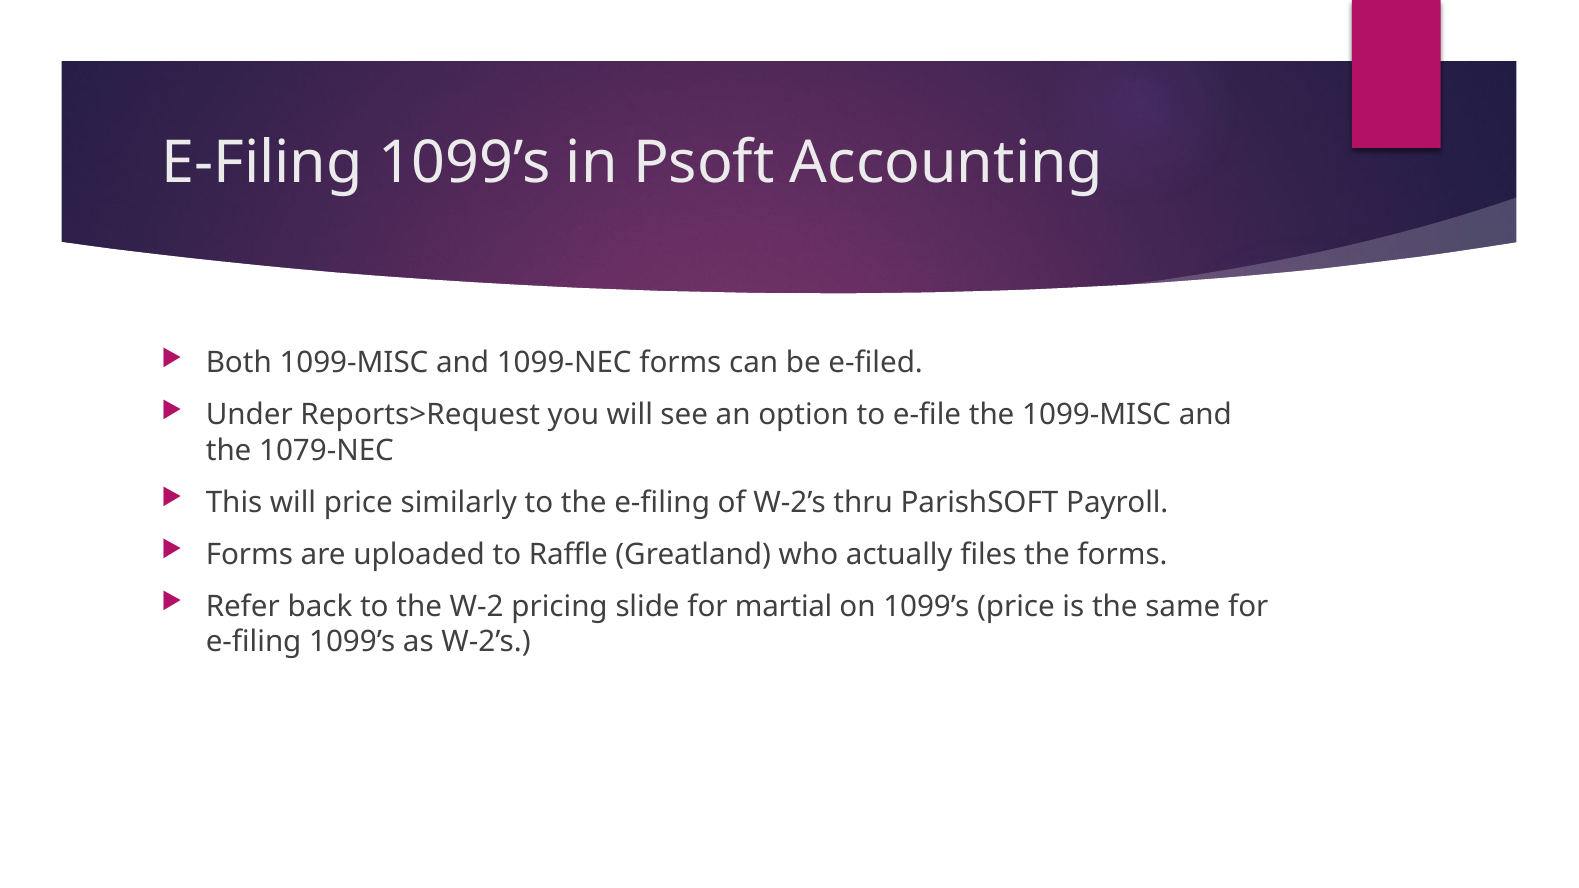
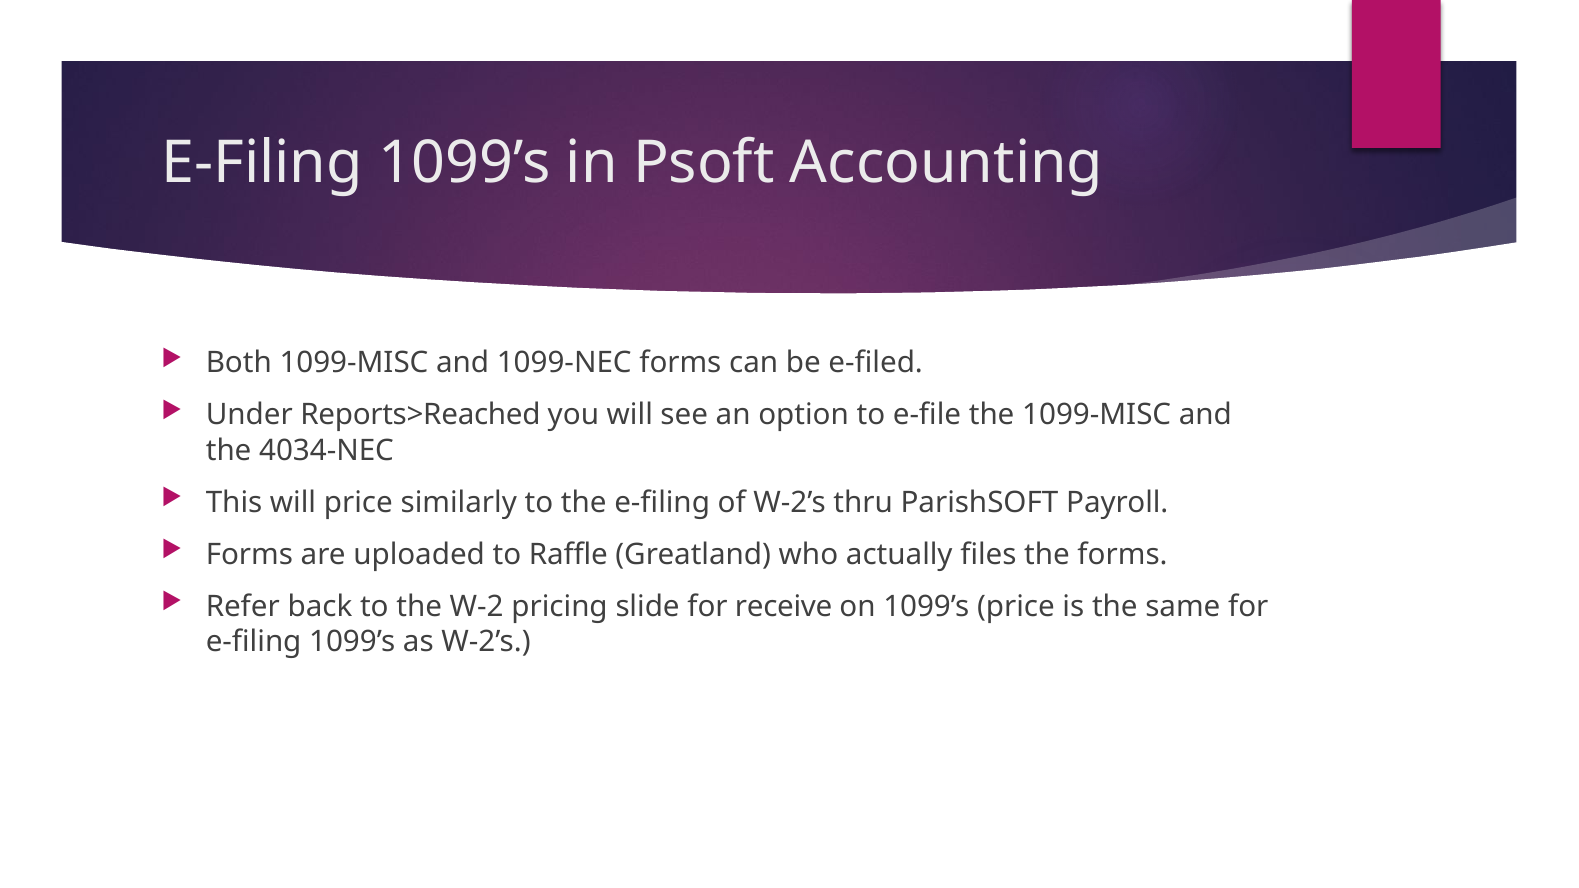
Reports>Request: Reports>Request -> Reports>Reached
1079-NEC: 1079-NEC -> 4034-NEC
martial: martial -> receive
